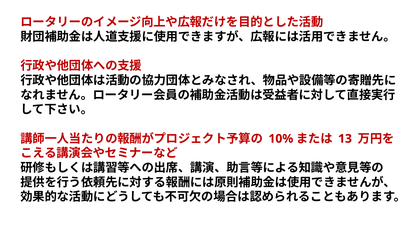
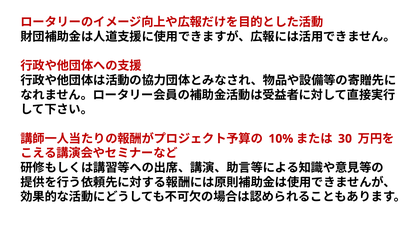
13: 13 -> 30
